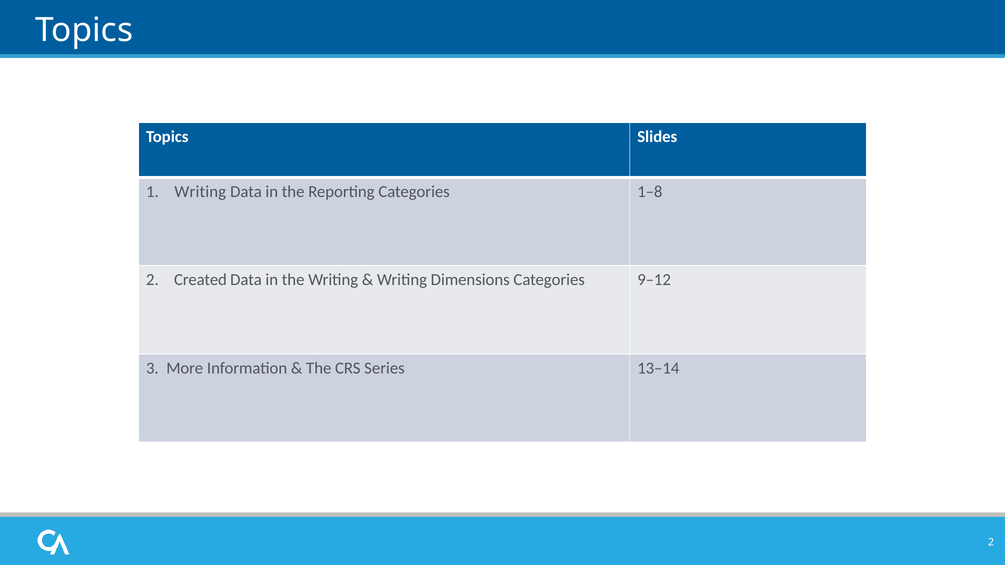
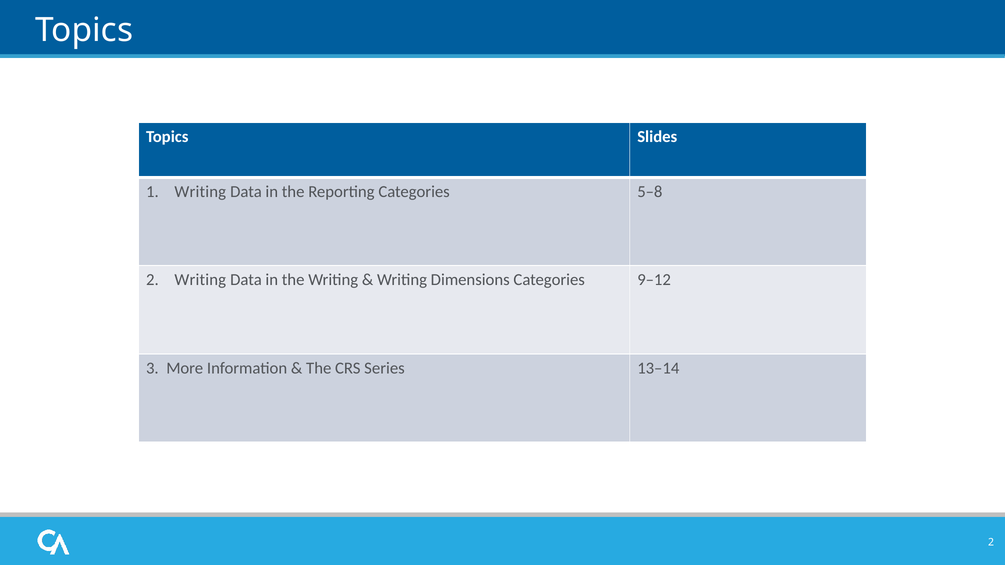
1–8: 1–8 -> 5–8
2 Created: Created -> Writing
